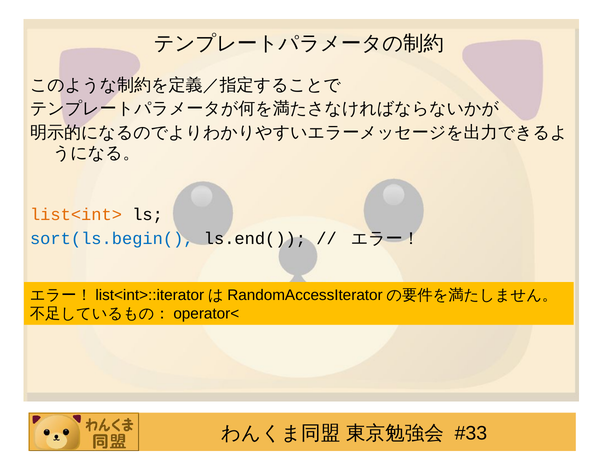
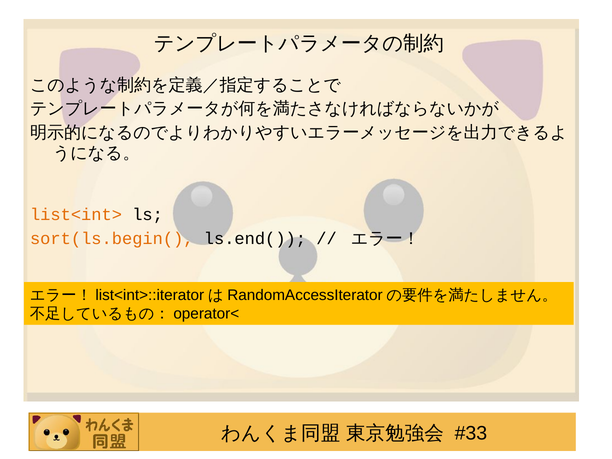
sort(ls.begin( colour: blue -> orange
